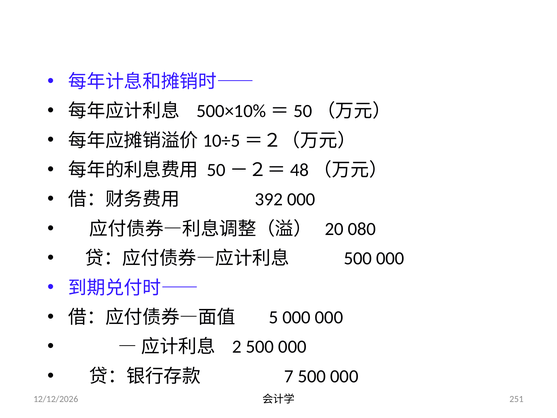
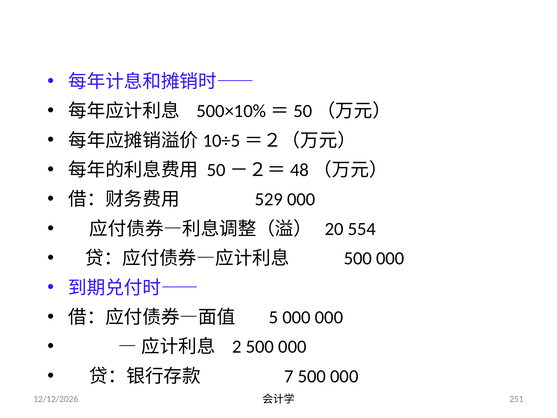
392: 392 -> 529
080: 080 -> 554
